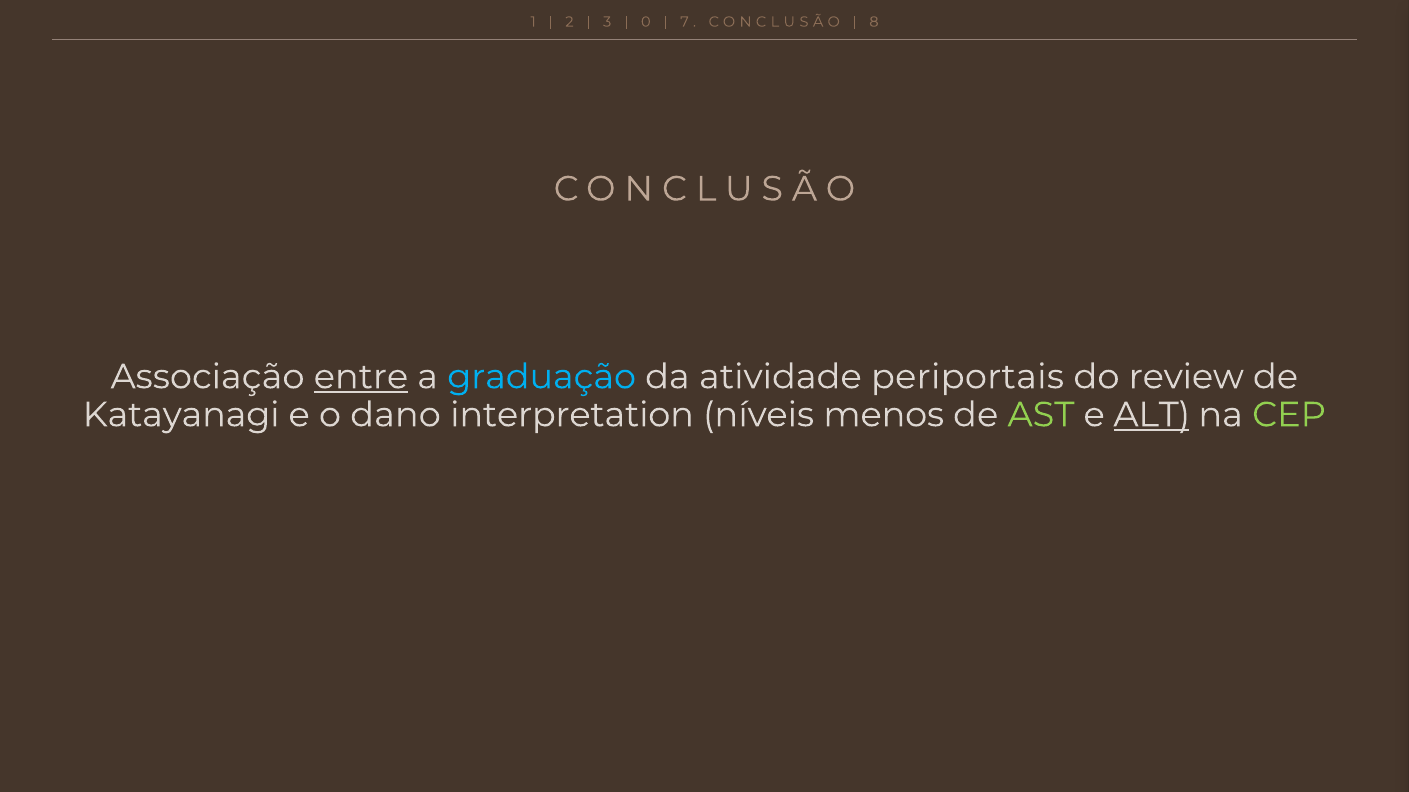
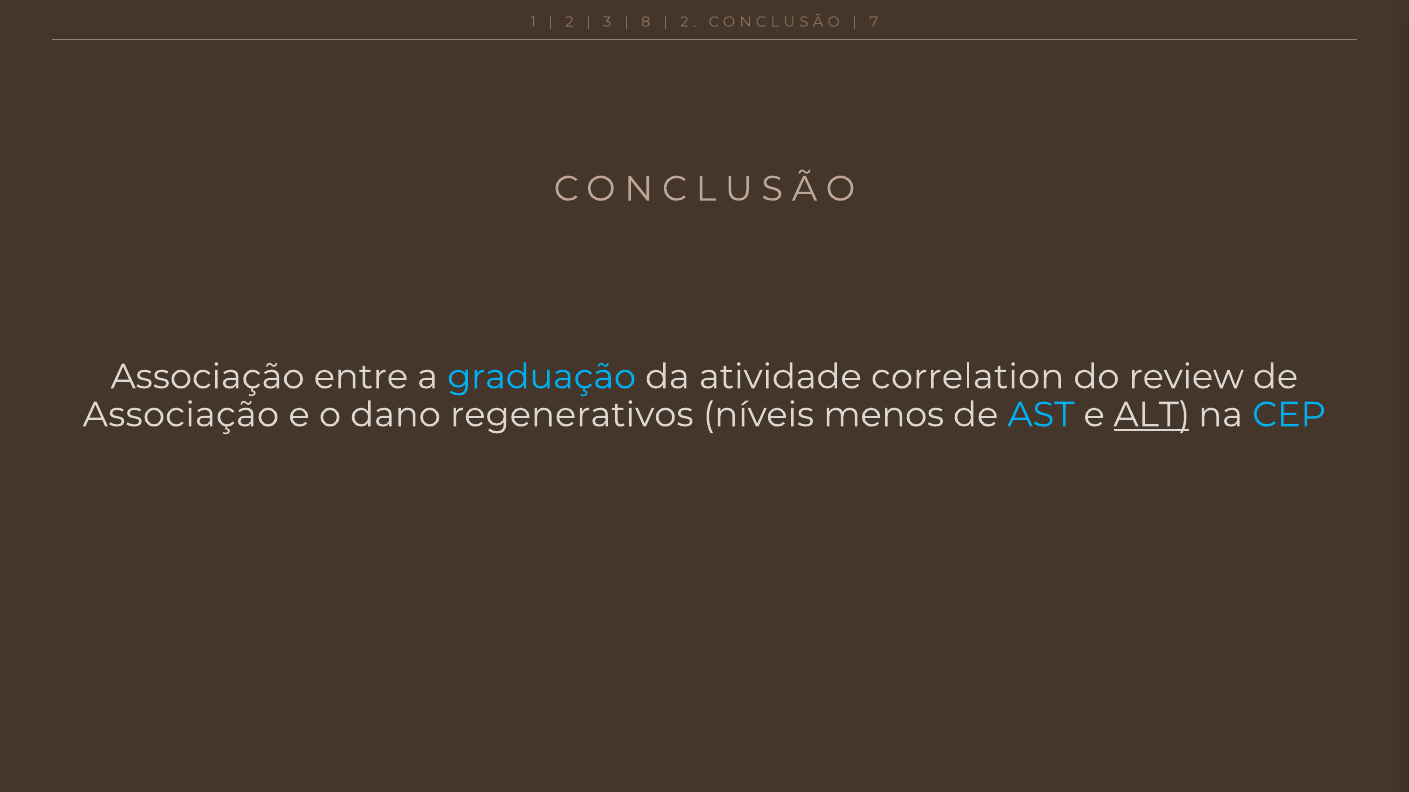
0: 0 -> 8
7 at (684, 22): 7 -> 2
8: 8 -> 7
entre at (361, 377) underline: present -> none
periportais: periportais -> correlation
Katayanagi at (181, 415): Katayanagi -> Associação
interpretation: interpretation -> regenerativos
AST colour: light green -> light blue
CEP colour: light green -> light blue
